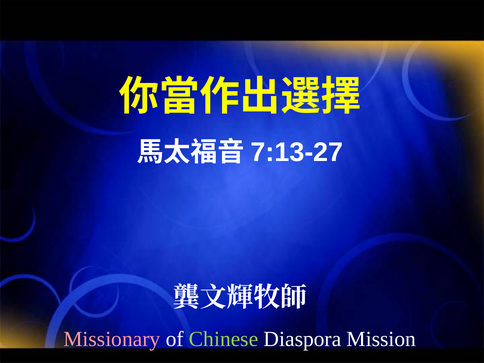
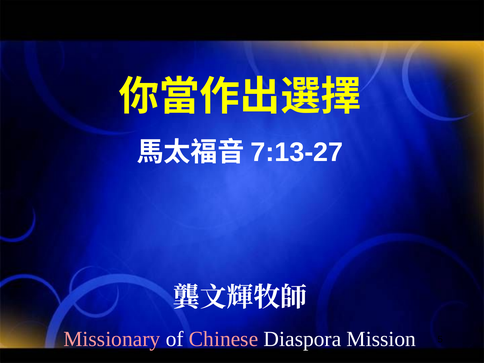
Chinese colour: light green -> pink
